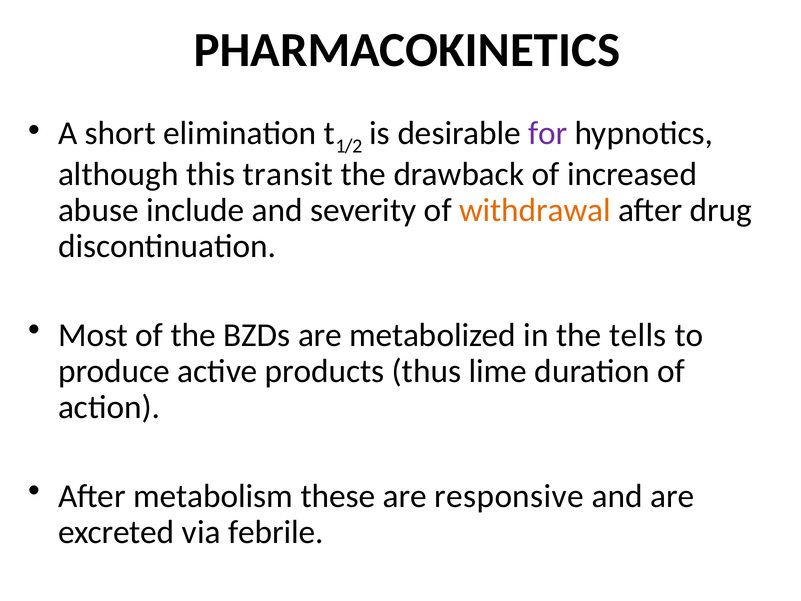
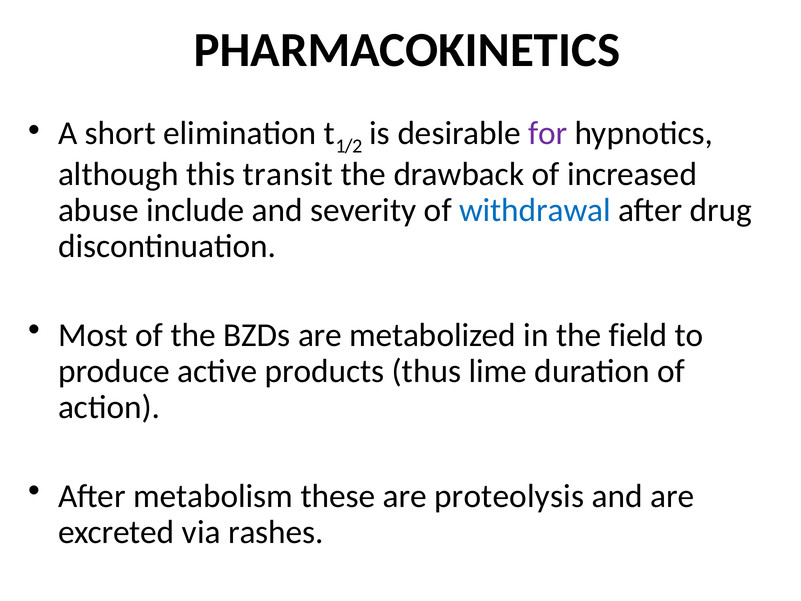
withdrawal colour: orange -> blue
tells: tells -> field
responsive: responsive -> proteolysis
febrile: febrile -> rashes
